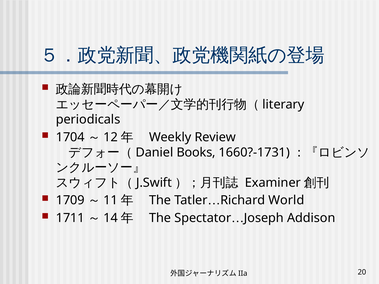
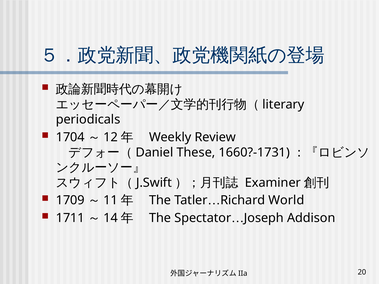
Books: Books -> These
